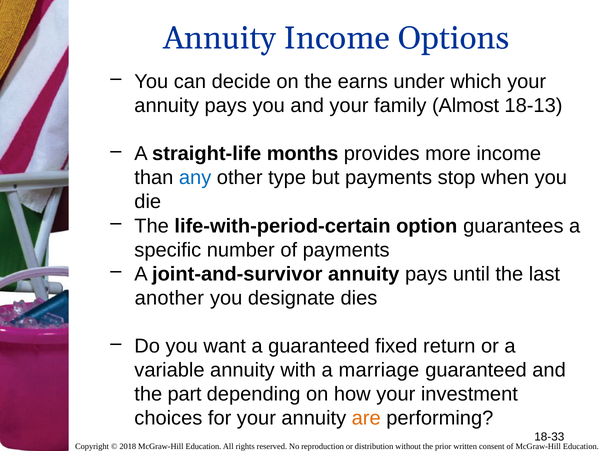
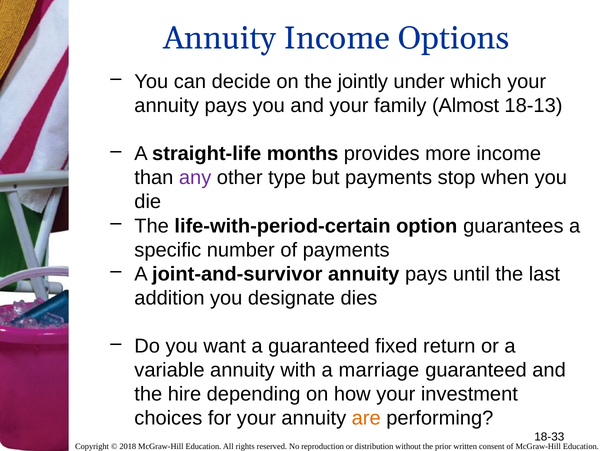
earns: earns -> jointly
any colour: blue -> purple
another: another -> addition
part: part -> hire
